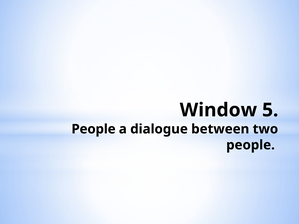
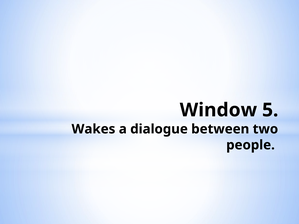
People at (94, 129): People -> Wakes
